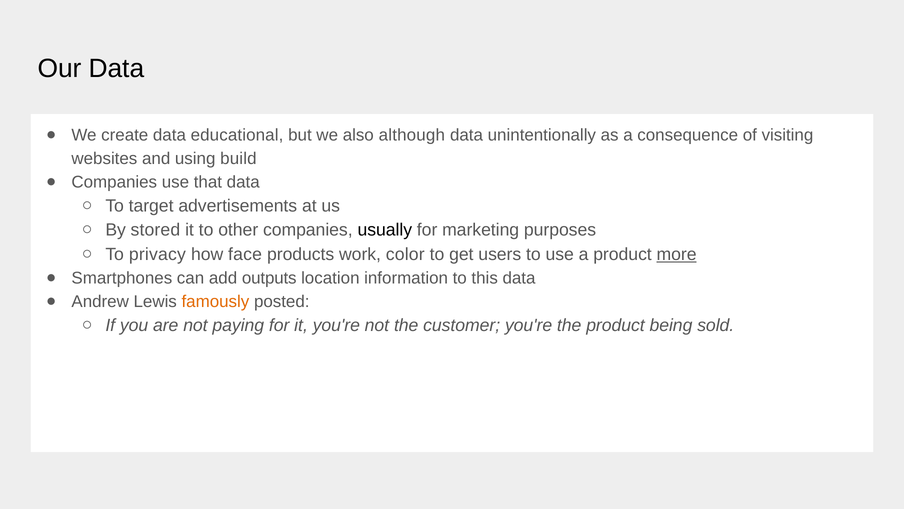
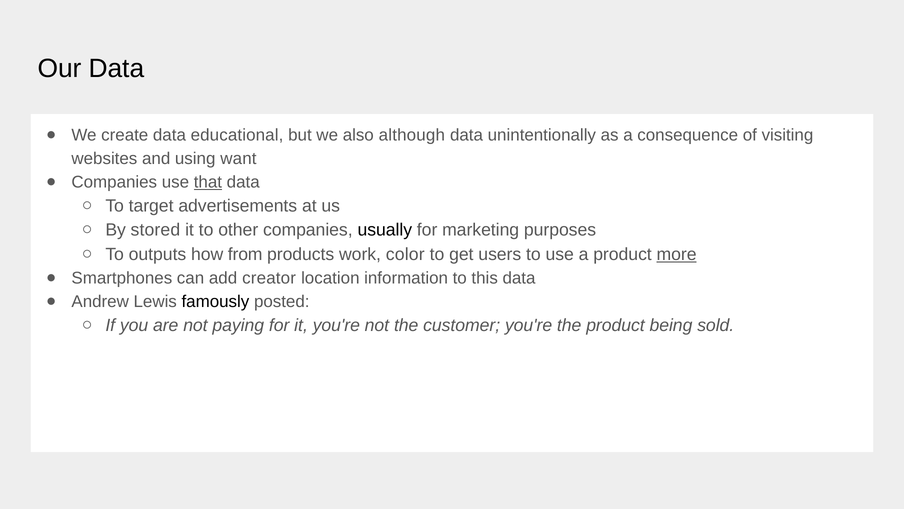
build: build -> want
that underline: none -> present
privacy: privacy -> outputs
face: face -> from
outputs: outputs -> creator
famously colour: orange -> black
